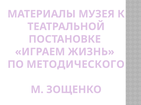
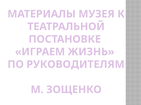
МЕТОДИЧЕСКОГО: МЕТОДИЧЕСКОГО -> РУКОВОДИТЕЛЯМ
